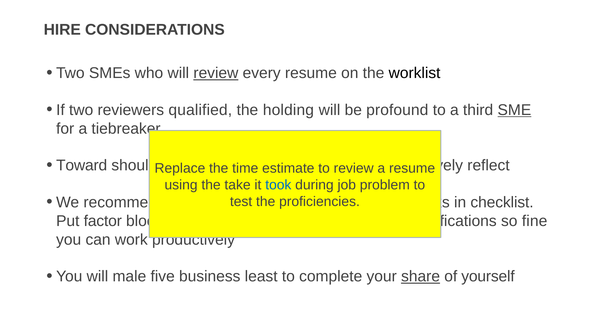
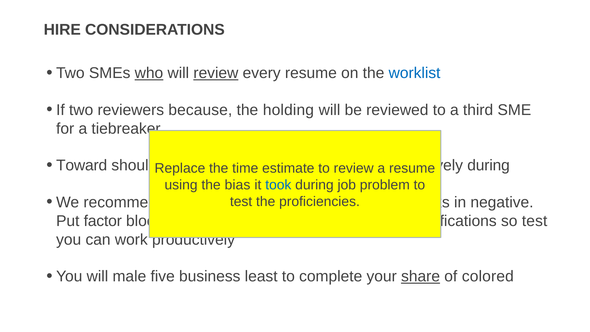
who underline: none -> present
worklist colour: black -> blue
qualified: qualified -> because
profound: profound -> reviewed
SME underline: present -> none
reflect at (488, 165): reflect -> during
the take: take -> bias
checklist: checklist -> negative
so fine: fine -> test
yourself: yourself -> colored
